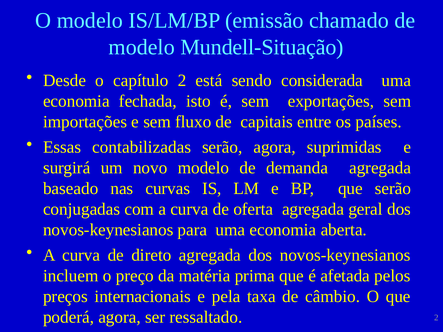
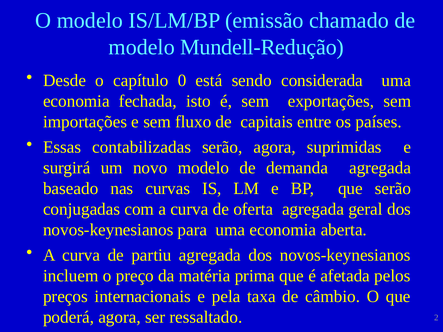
Mundell-Situação: Mundell-Situação -> Mundell-Redução
capítulo 2: 2 -> 0
direto: direto -> partiu
